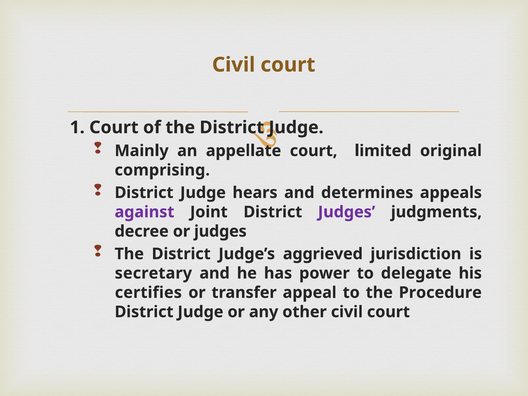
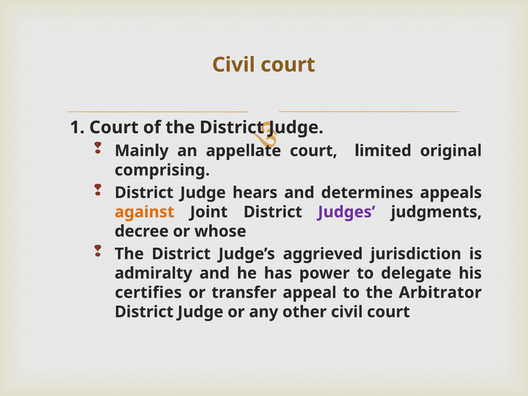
against colour: purple -> orange
or judges: judges -> whose
secretary: secretary -> admiralty
Procedure: Procedure -> Arbitrator
